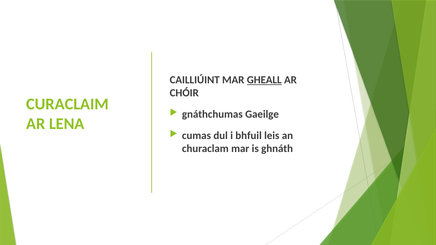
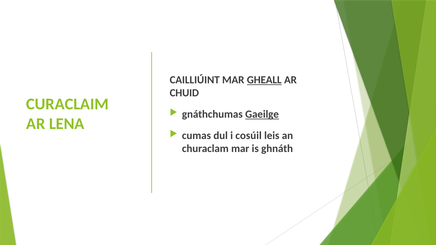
CHÓIR: CHÓIR -> CHUID
Gaeilge underline: none -> present
bhfuil: bhfuil -> cosúil
